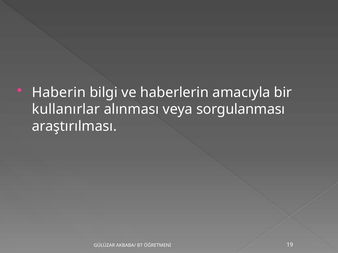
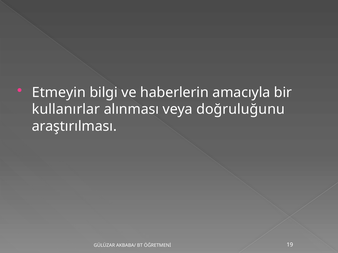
Haberin: Haberin -> Etmeyin
sorgulanması: sorgulanması -> doğruluğunu
